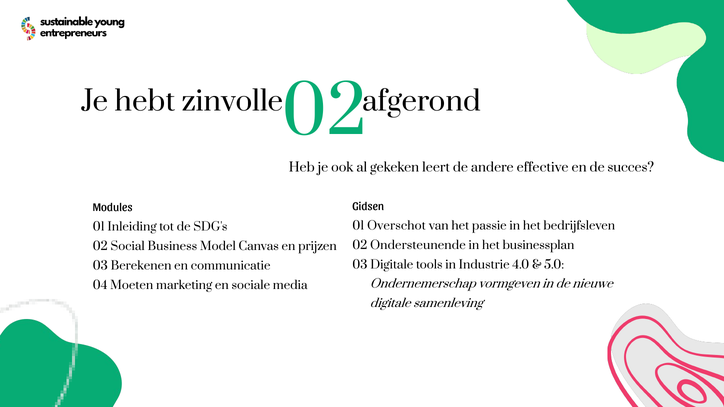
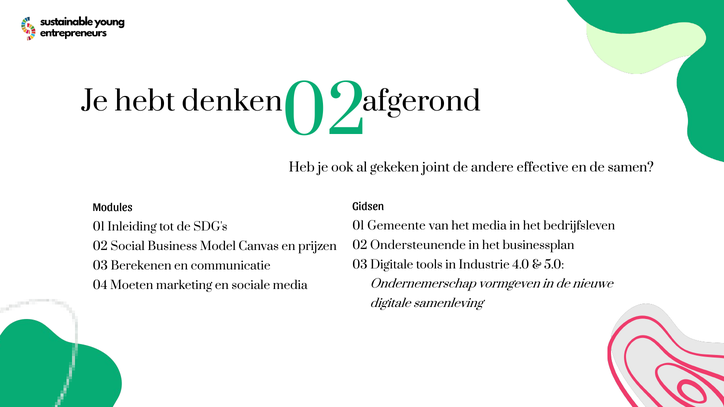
zinvolle: zinvolle -> denken
leert: leert -> joint
succes: succes -> samen
Overschot: Overschot -> Gemeente
het passie: passie -> media
